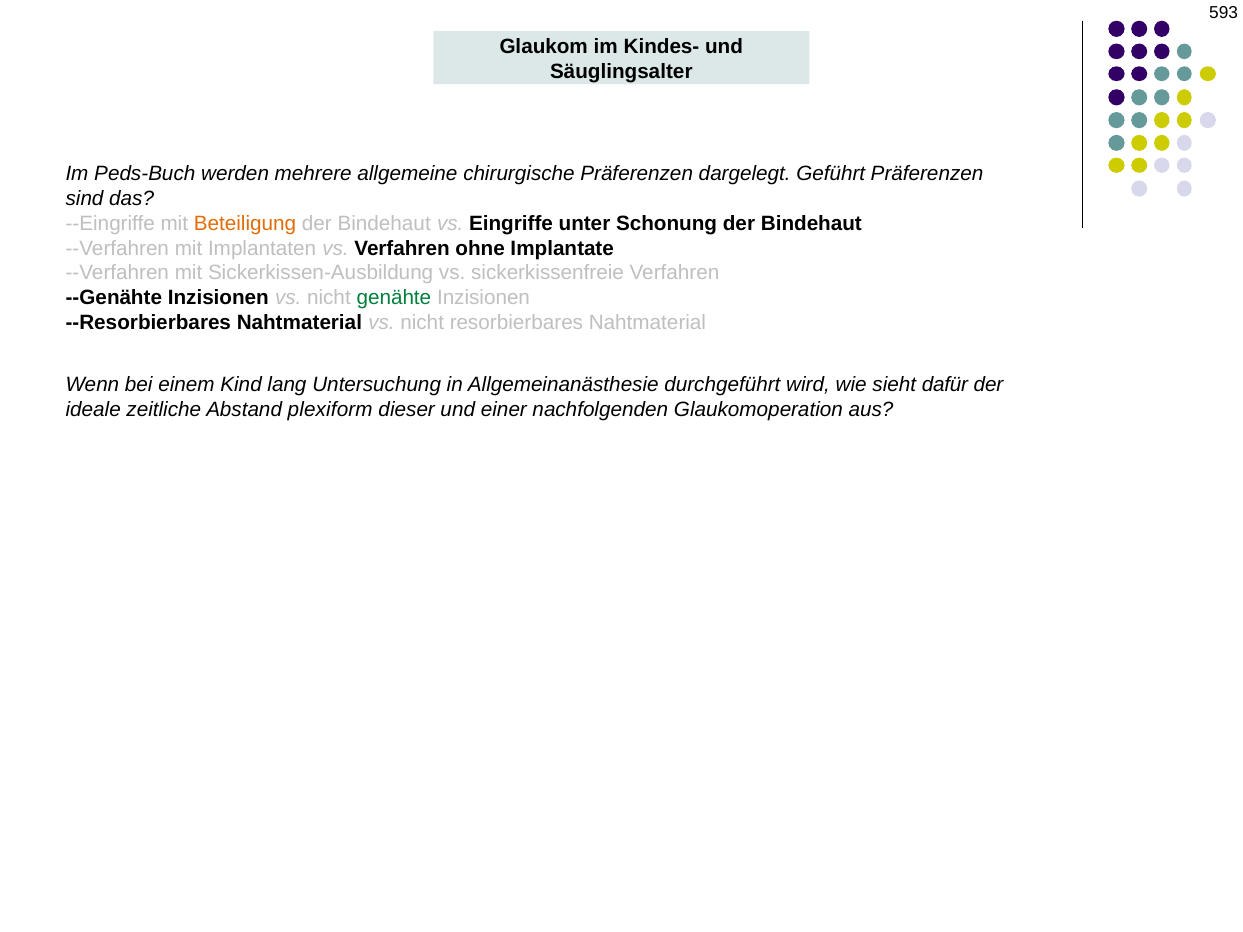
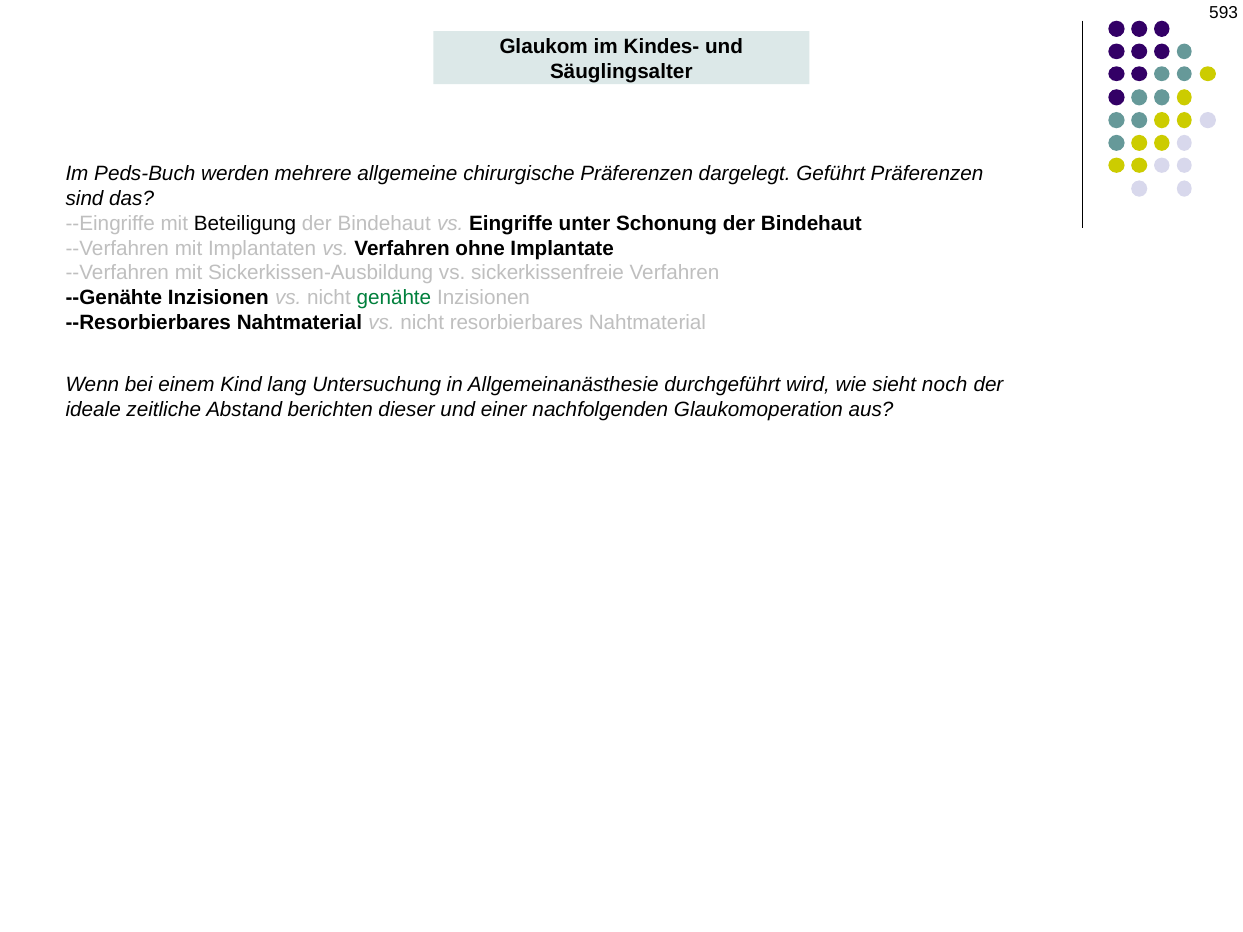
Beteiligung colour: orange -> black
dafür: dafür -> noch
plexiform: plexiform -> berichten
